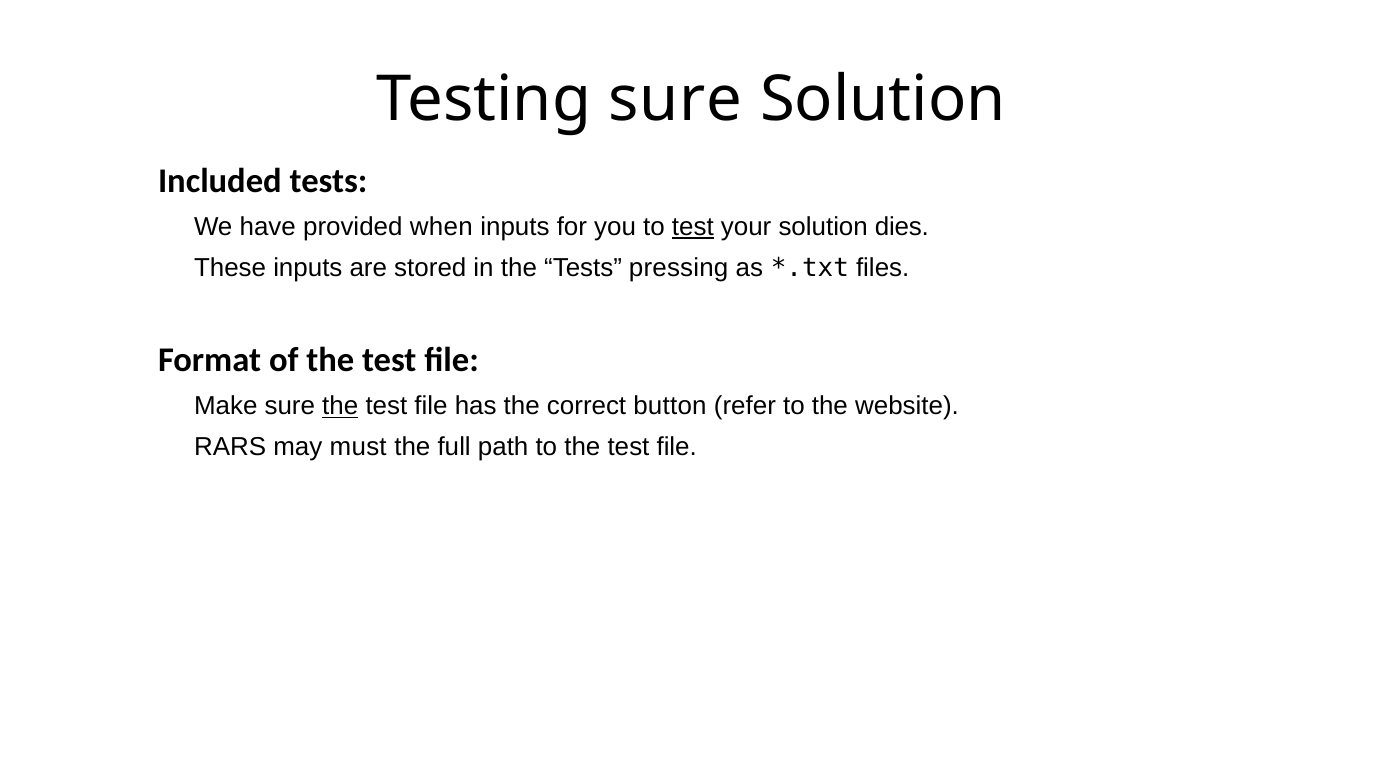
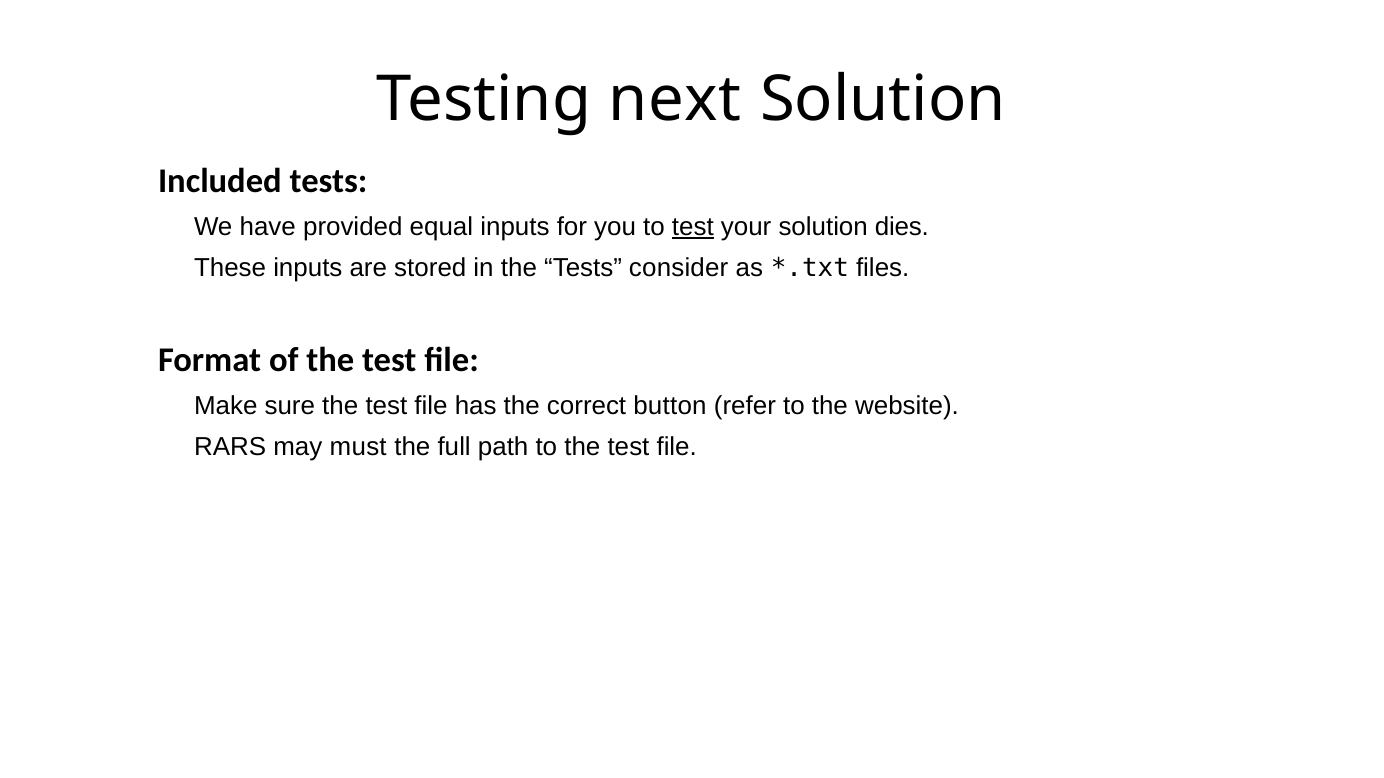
Testing sure: sure -> next
when: when -> equal
pressing: pressing -> consider
the at (340, 407) underline: present -> none
